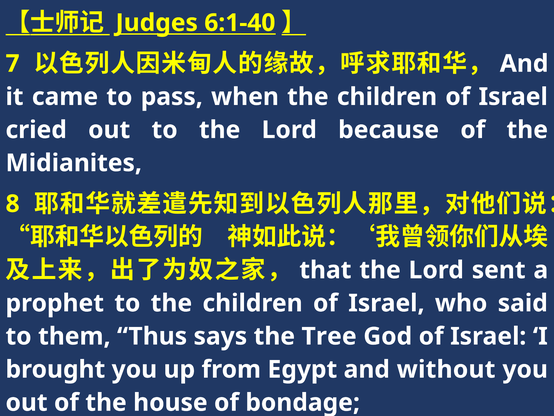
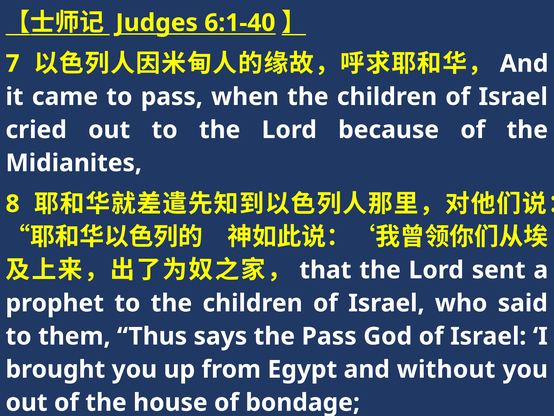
the Tree: Tree -> Pass
